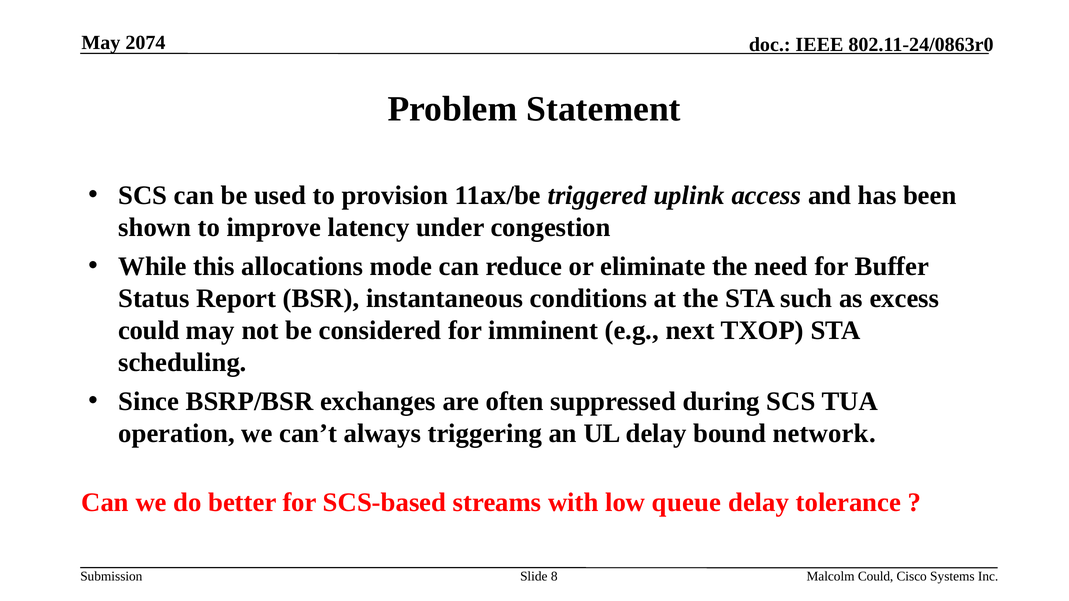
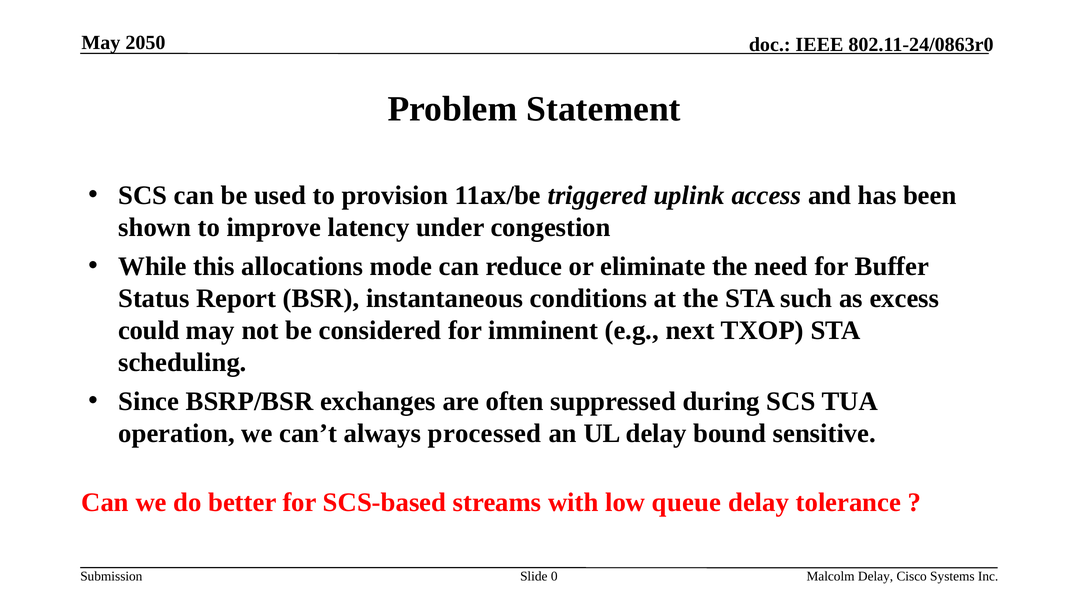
2074: 2074 -> 2050
triggering: triggering -> processed
network: network -> sensitive
8: 8 -> 0
Malcolm Could: Could -> Delay
